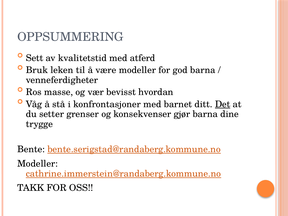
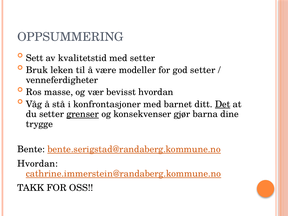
med atferd: atferd -> setter
god barna: barna -> setter
grenser underline: none -> present
Modeller at (38, 164): Modeller -> Hvordan
